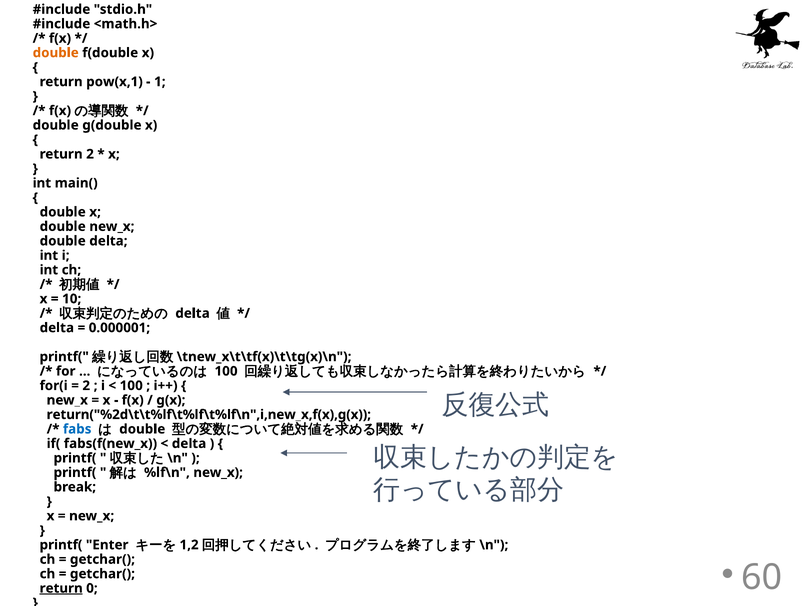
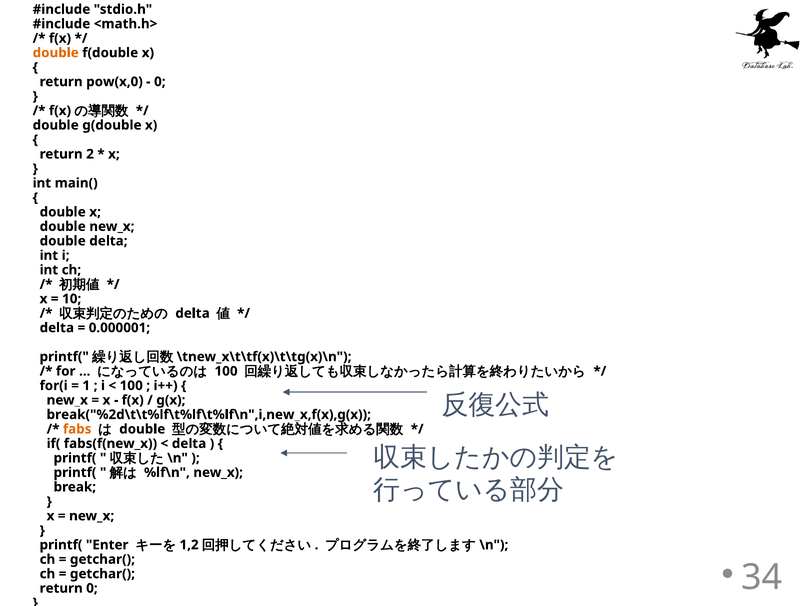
pow(x,1: pow(x,1 -> pow(x,0
1 at (160, 82): 1 -> 0
2 at (86, 386): 2 -> 1
return("%2d\t\t%lf\t%lf\t%lf\n",i,new_x,f(x),g(x: return("%2d\t\t%lf\t%lf\t%lf\n",i,new_x,f(x),g(x -> break("%2d\t\t%lf\t%lf\t%lf\n",i,new_x,f(x),g(x
fabs colour: blue -> orange
60: 60 -> 34
return at (61, 588) underline: present -> none
